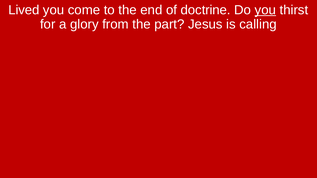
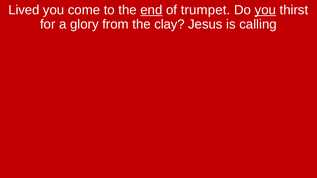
end underline: none -> present
doctrine: doctrine -> trumpet
part: part -> clay
